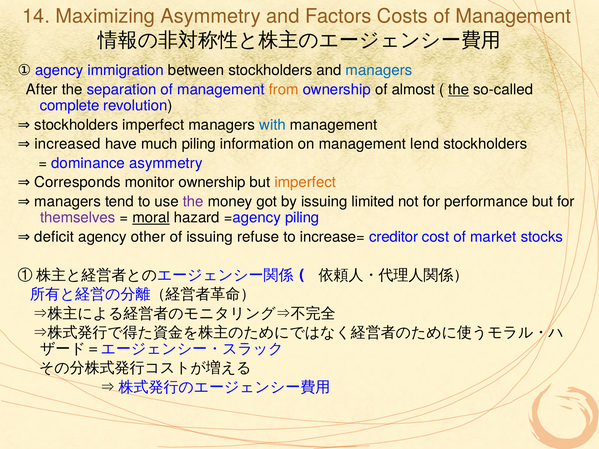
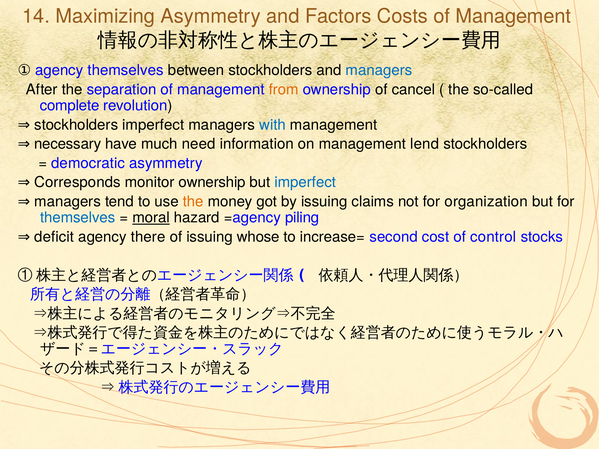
agency immigration: immigration -> themselves
almost: almost -> cancel
the at (459, 90) underline: present -> none
increased: increased -> necessary
much piling: piling -> need
dominance: dominance -> democratic
imperfect at (305, 182) colour: orange -> blue
the at (193, 202) colour: purple -> orange
limited: limited -> claims
performance: performance -> organization
themselves at (78, 218) colour: purple -> blue
other: other -> there
refuse: refuse -> whose
creditor: creditor -> second
market: market -> control
